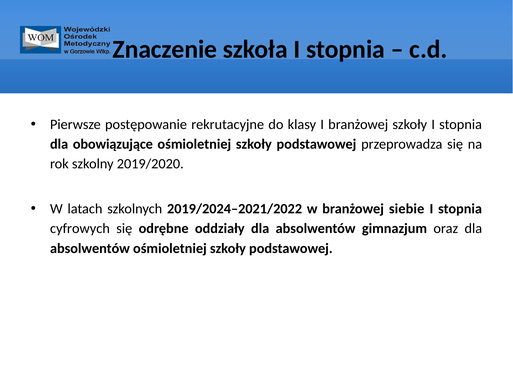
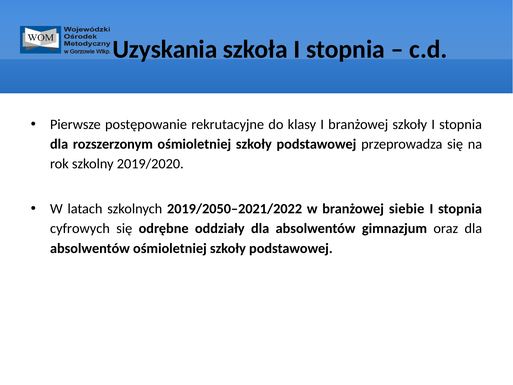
Znaczenie: Znaczenie -> Uzyskania
obowiązujące: obowiązujące -> rozszerzonym
2019/2024–2021/2022: 2019/2024–2021/2022 -> 2019/2050–2021/2022
